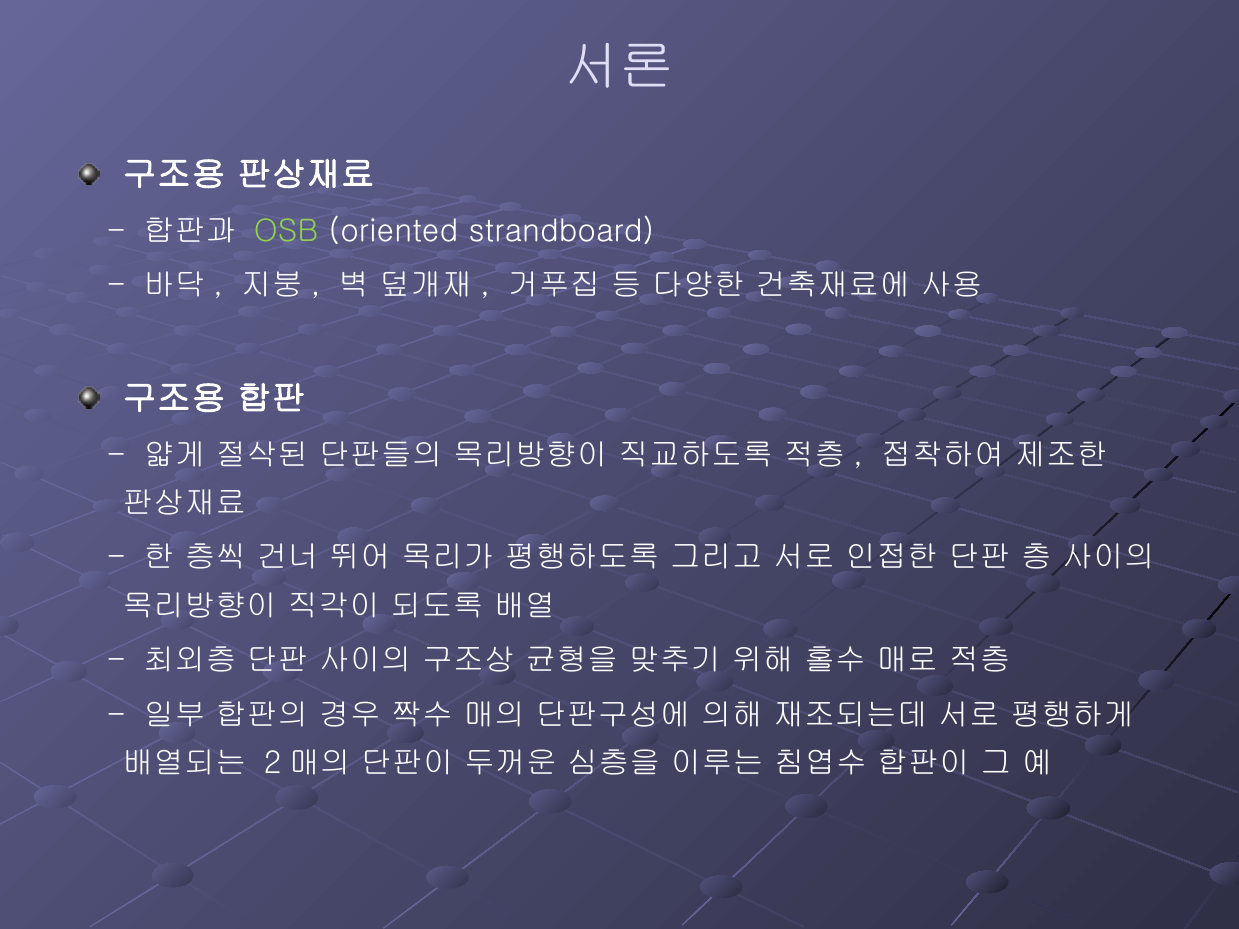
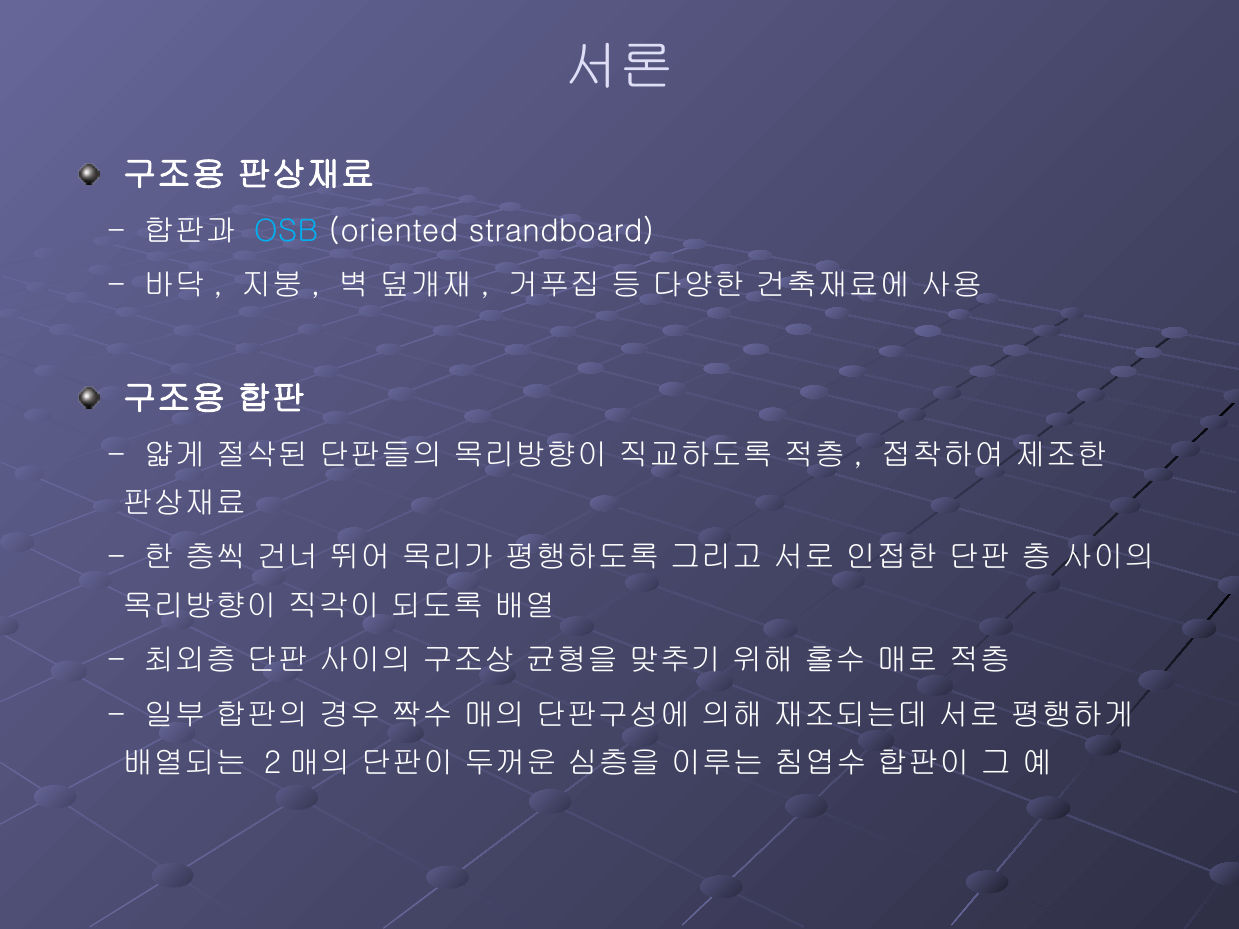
OSB colour: light green -> light blue
